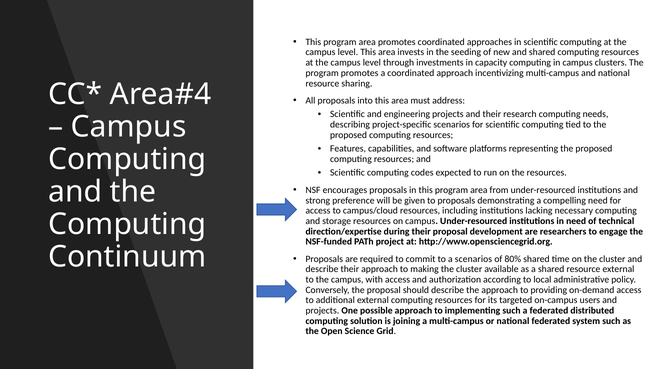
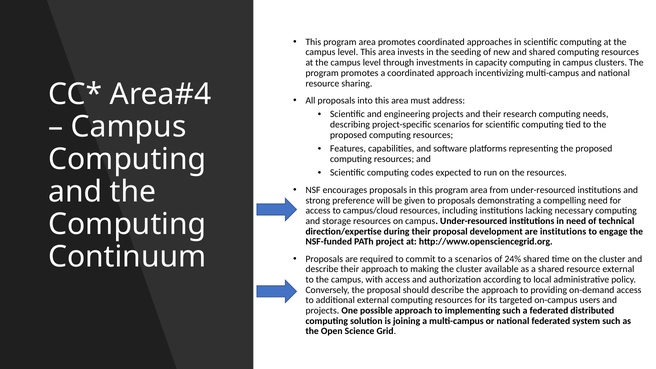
are researchers: researchers -> institutions
80%: 80% -> 24%
